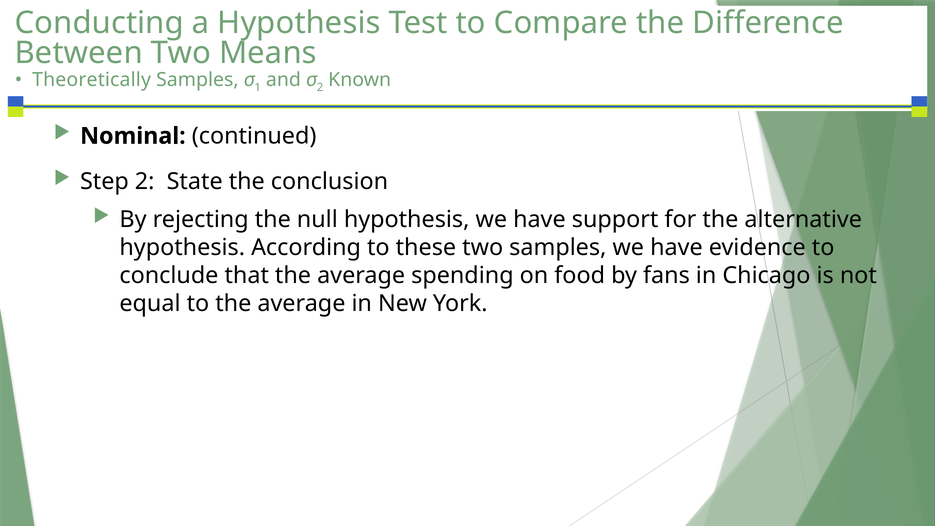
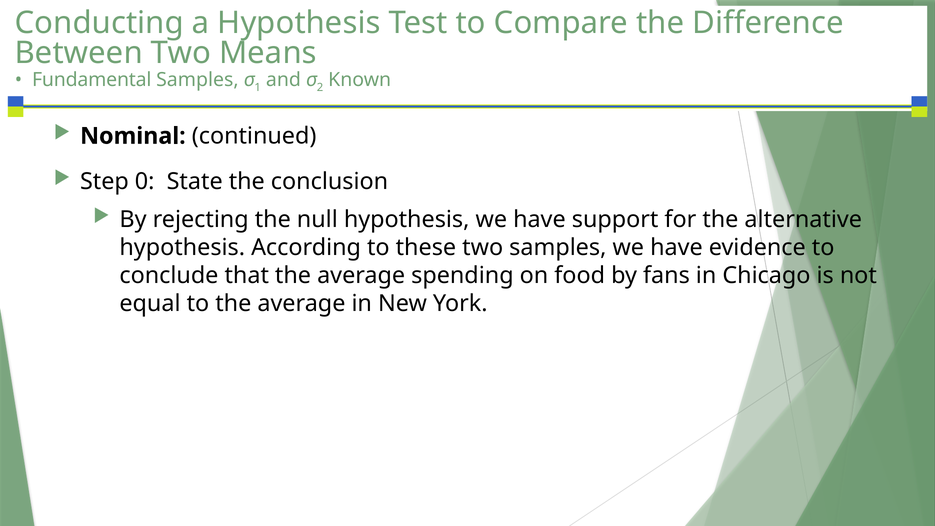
Theoretically: Theoretically -> Fundamental
Step 2: 2 -> 0
